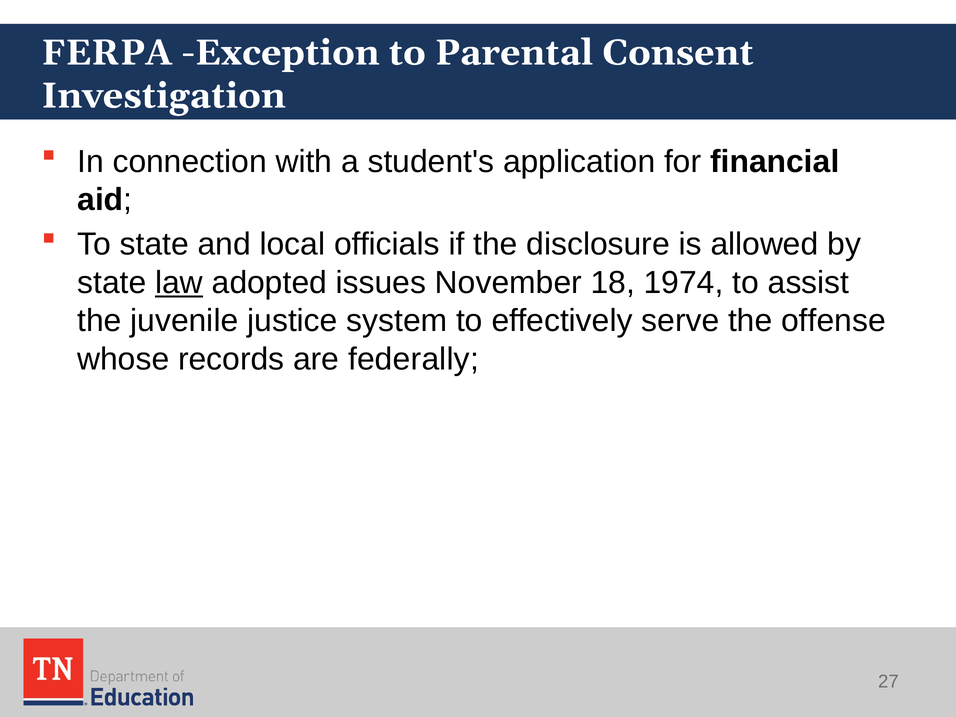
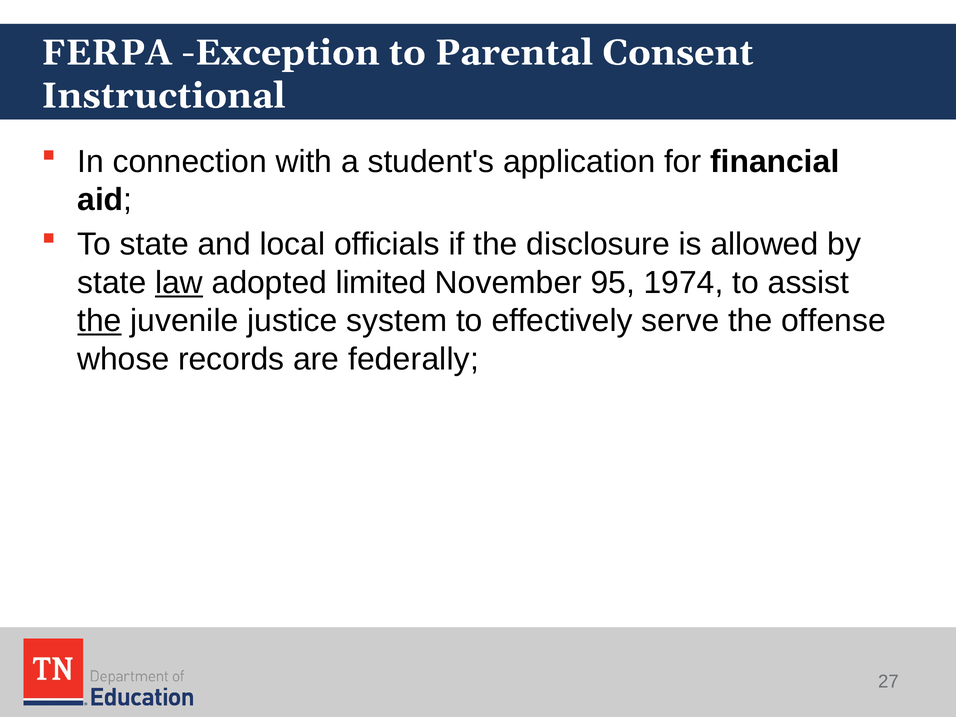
Investigation: Investigation -> Instructional
issues: issues -> limited
18: 18 -> 95
the at (99, 321) underline: none -> present
